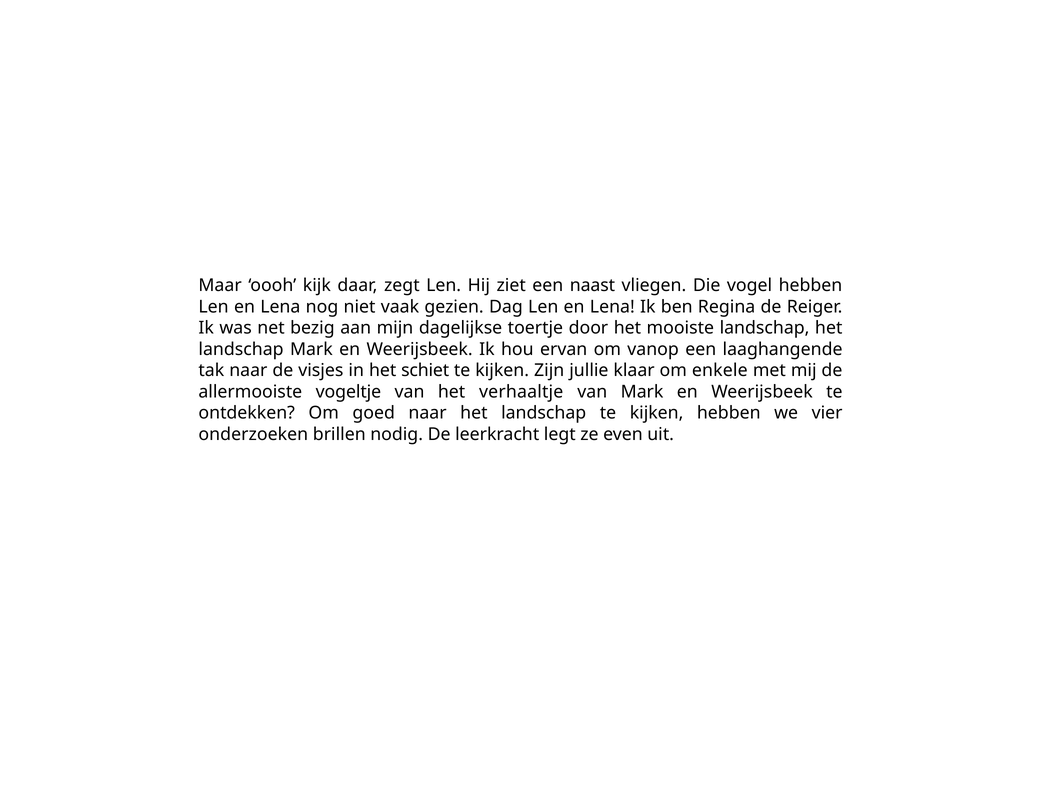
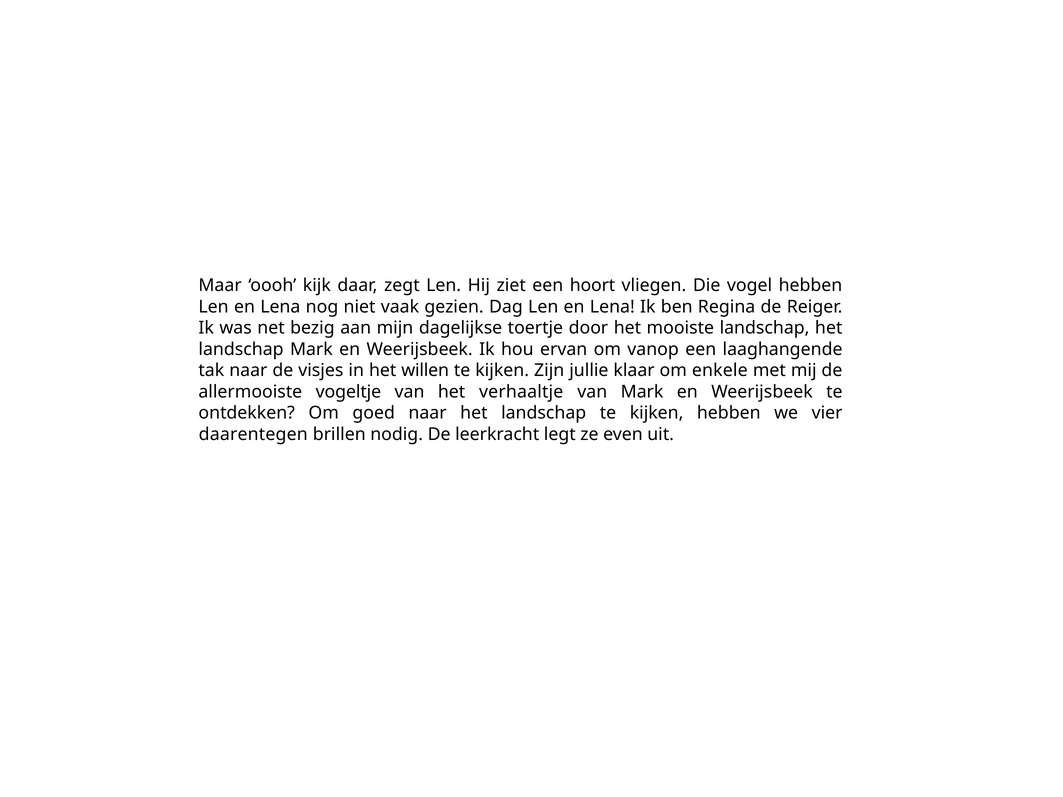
naast: naast -> hoort
schiet: schiet -> willen
onderzoeken: onderzoeken -> daarentegen
